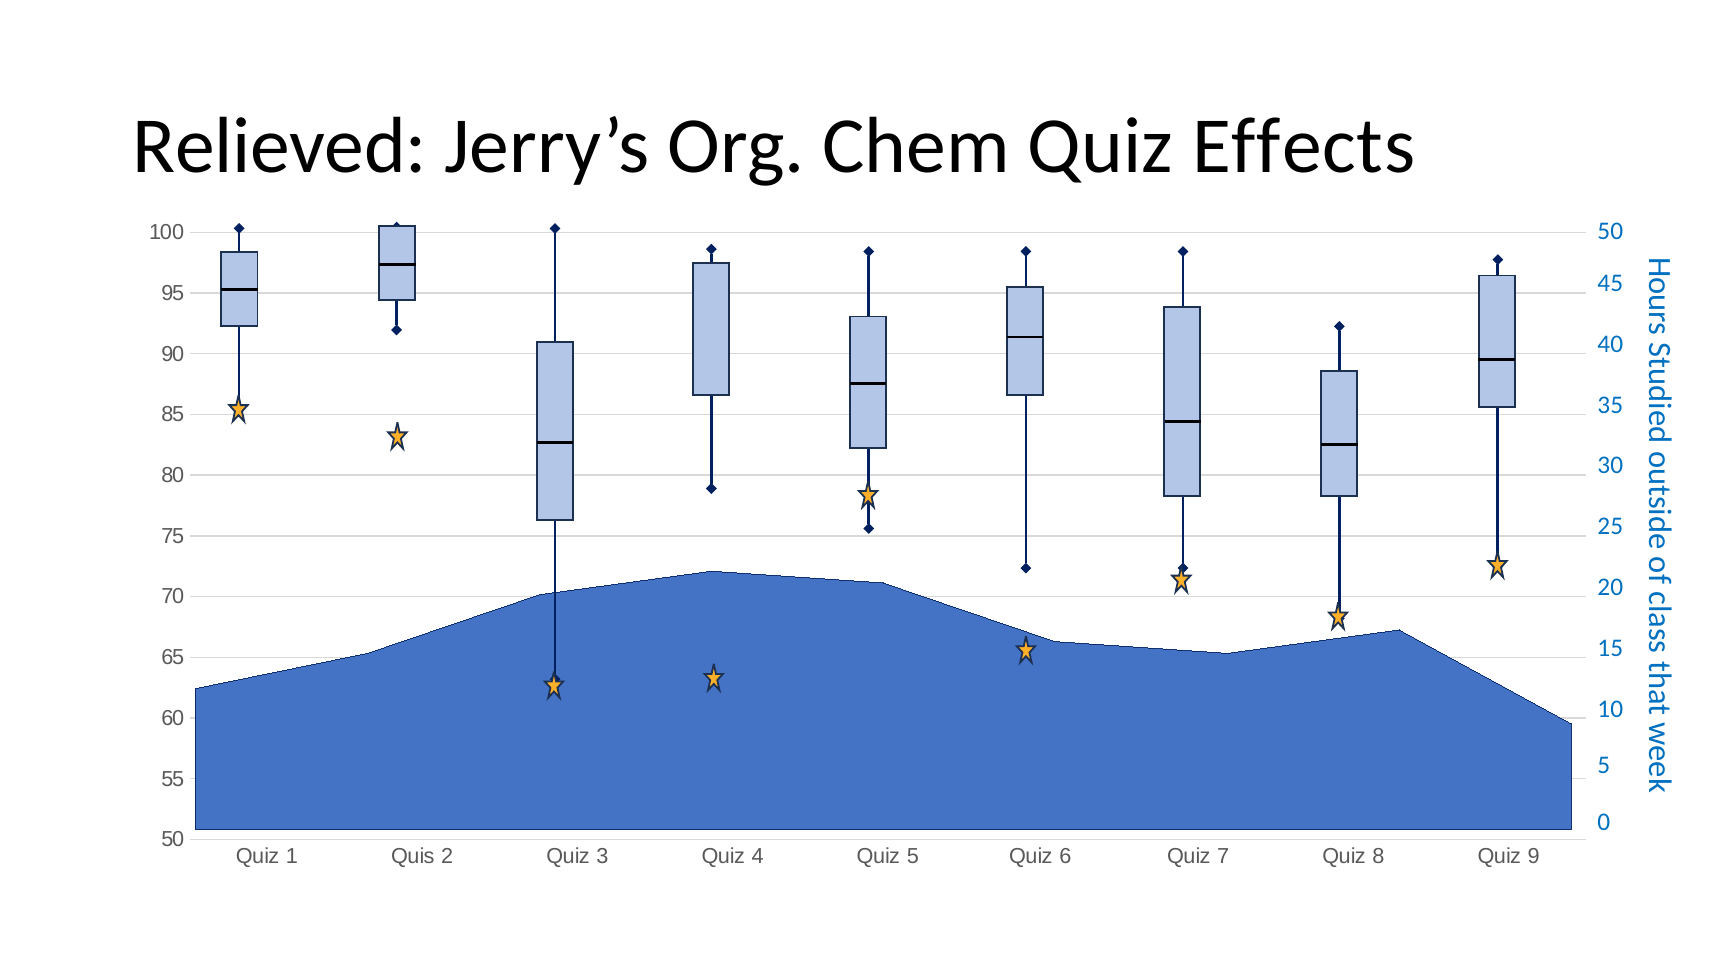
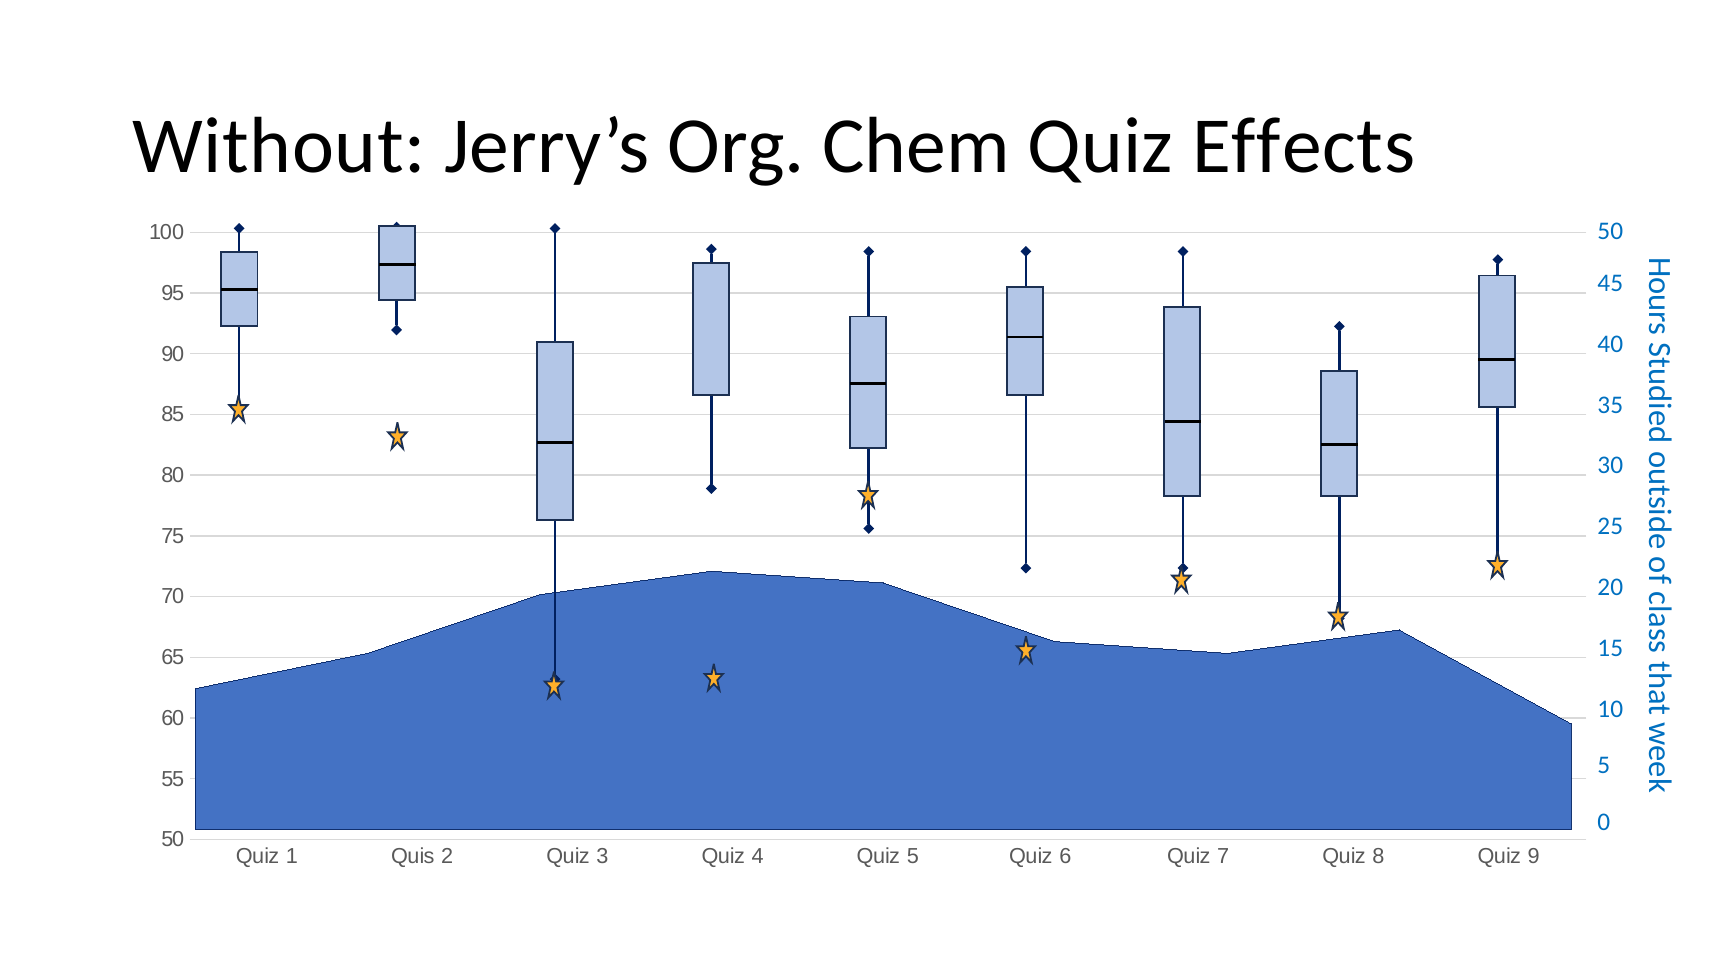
Relieved: Relieved -> Without
